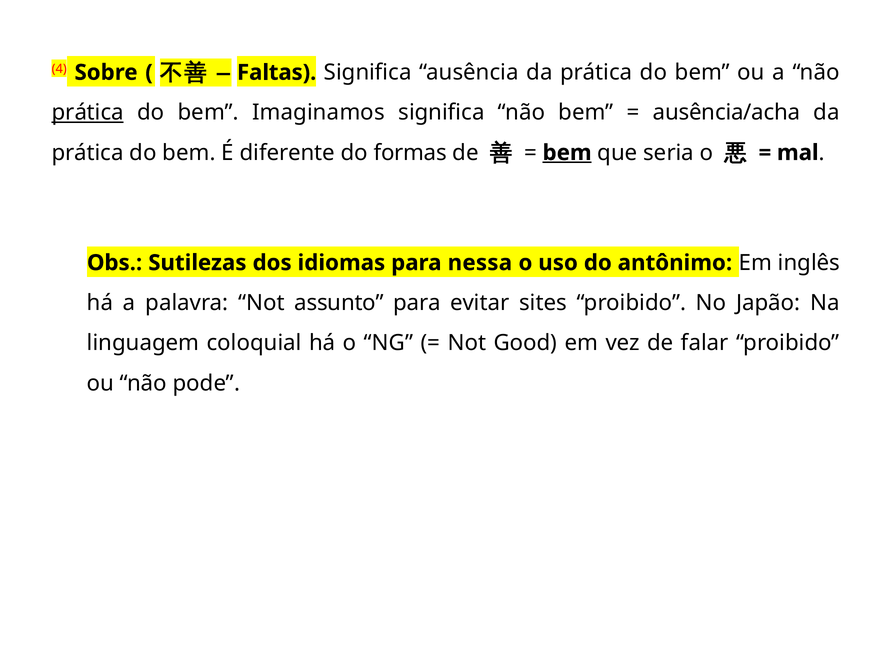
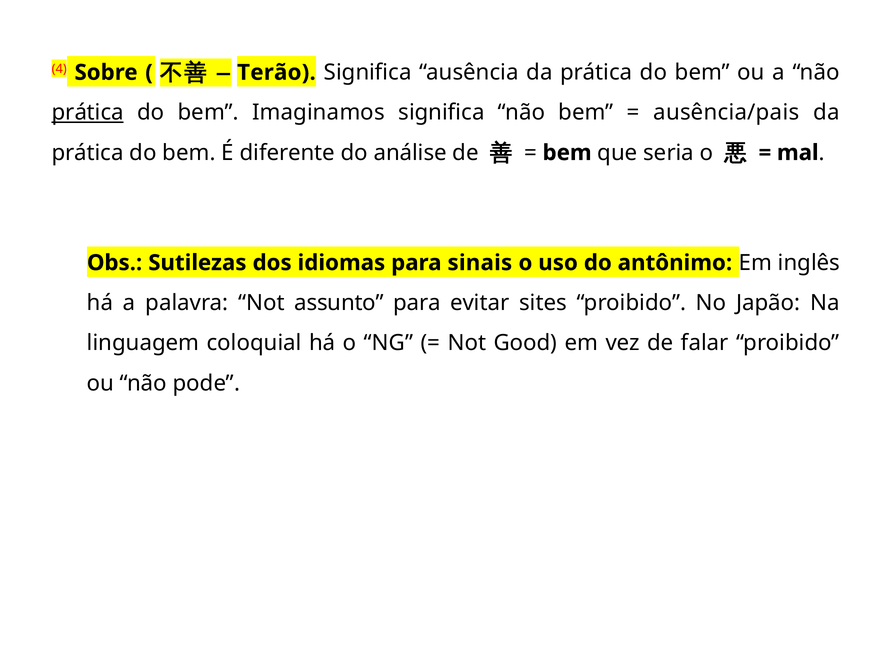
Faltas: Faltas -> Terão
ausência/acha: ausência/acha -> ausência/pais
formas: formas -> análise
bem at (567, 153) underline: present -> none
nessa: nessa -> sinais
